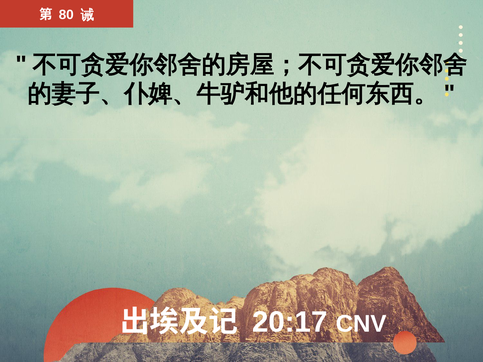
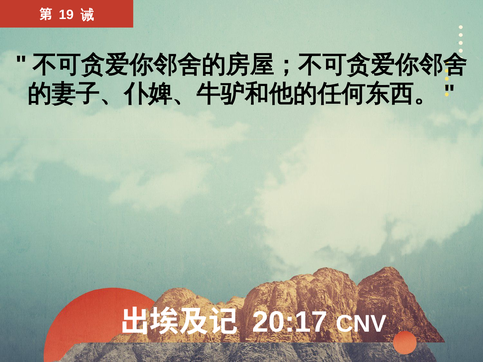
80: 80 -> 19
